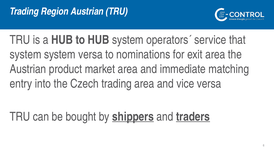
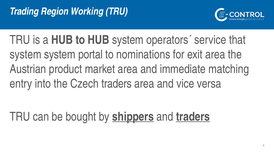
Region Austrian: Austrian -> Working
system versa: versa -> portal
Czech trading: trading -> traders
